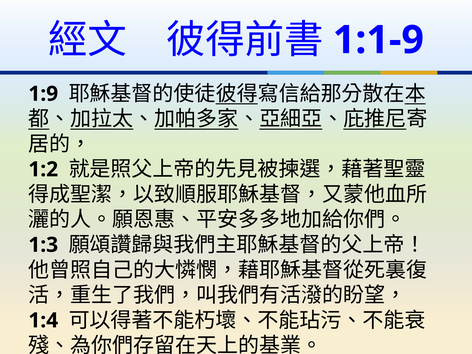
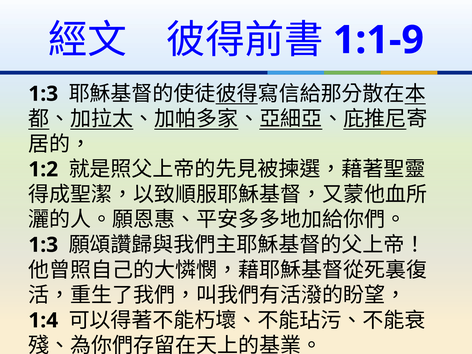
1:9 at (43, 94): 1:9 -> 1:3
